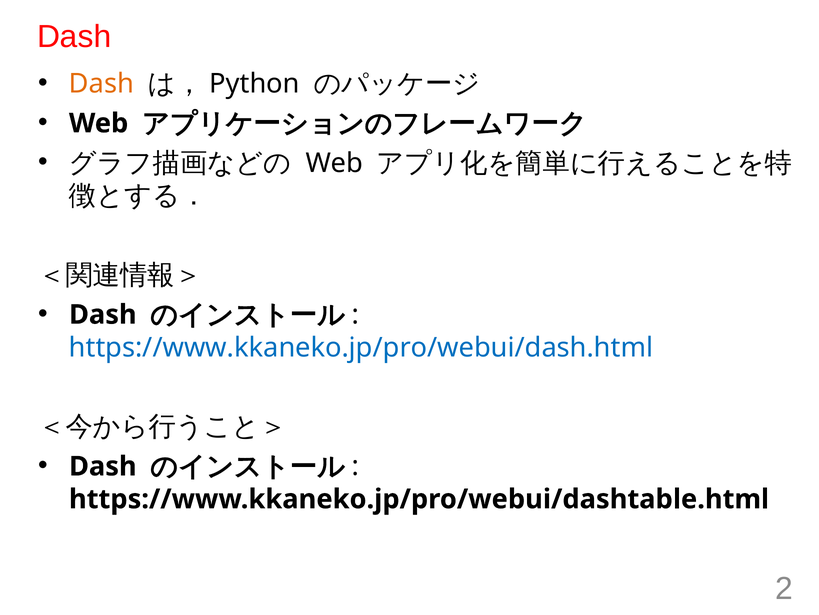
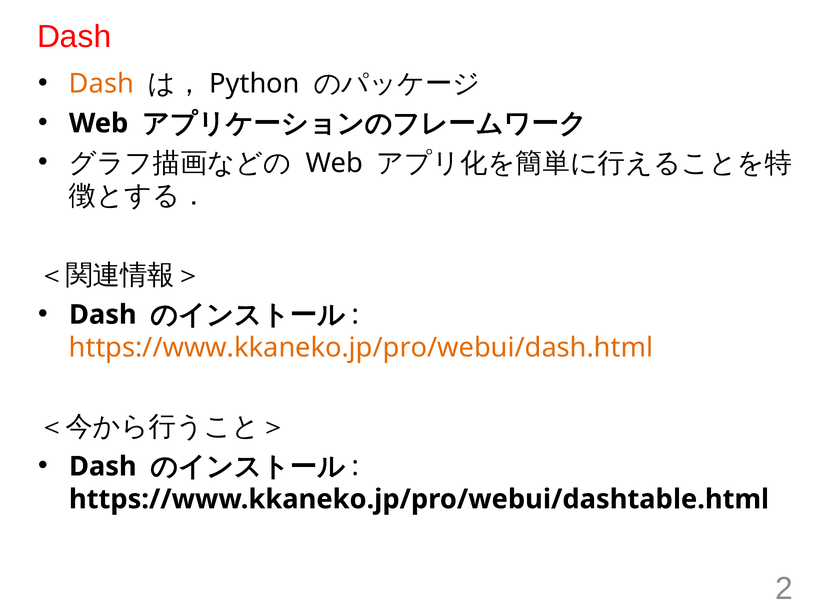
https://www.kkaneko.jp/pro/webui/dash.html colour: blue -> orange
